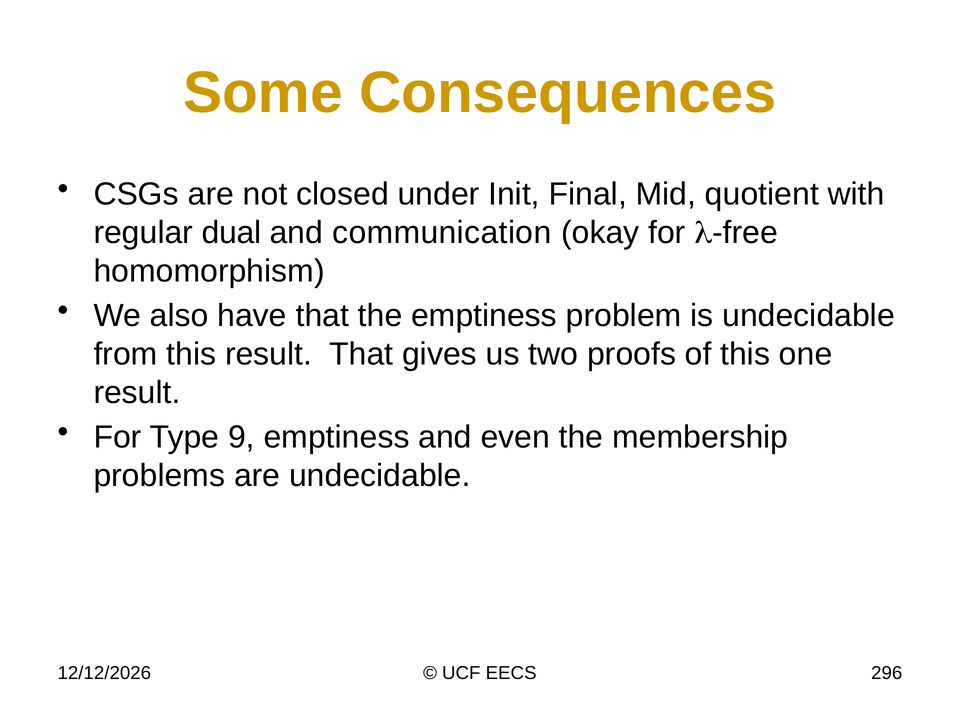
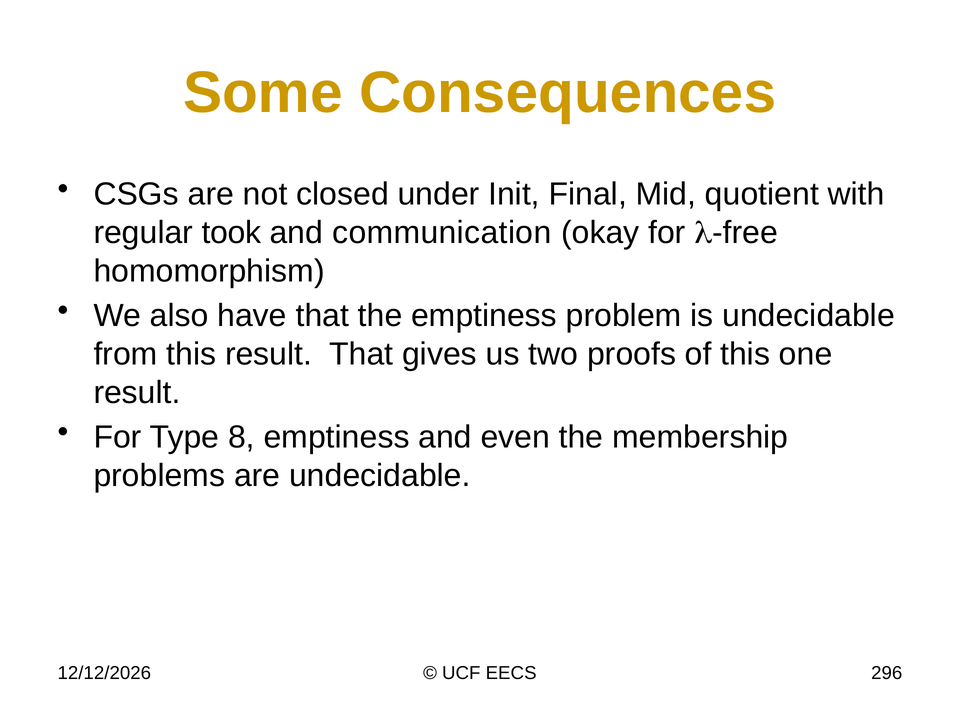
dual: dual -> took
9: 9 -> 8
